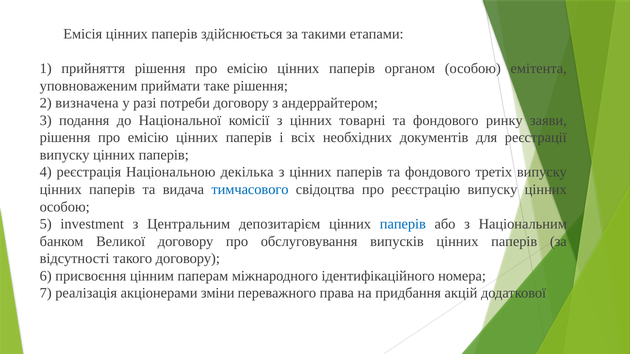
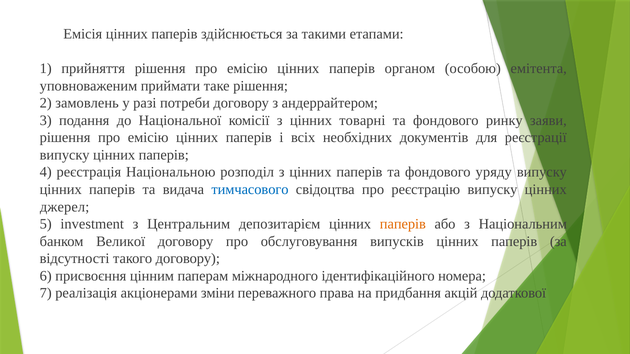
визначена: визначена -> замовлень
декілька: декілька -> розподіл
третіх: третіх -> уряду
особою at (65, 207): особою -> джерел
паперів at (403, 224) colour: blue -> orange
